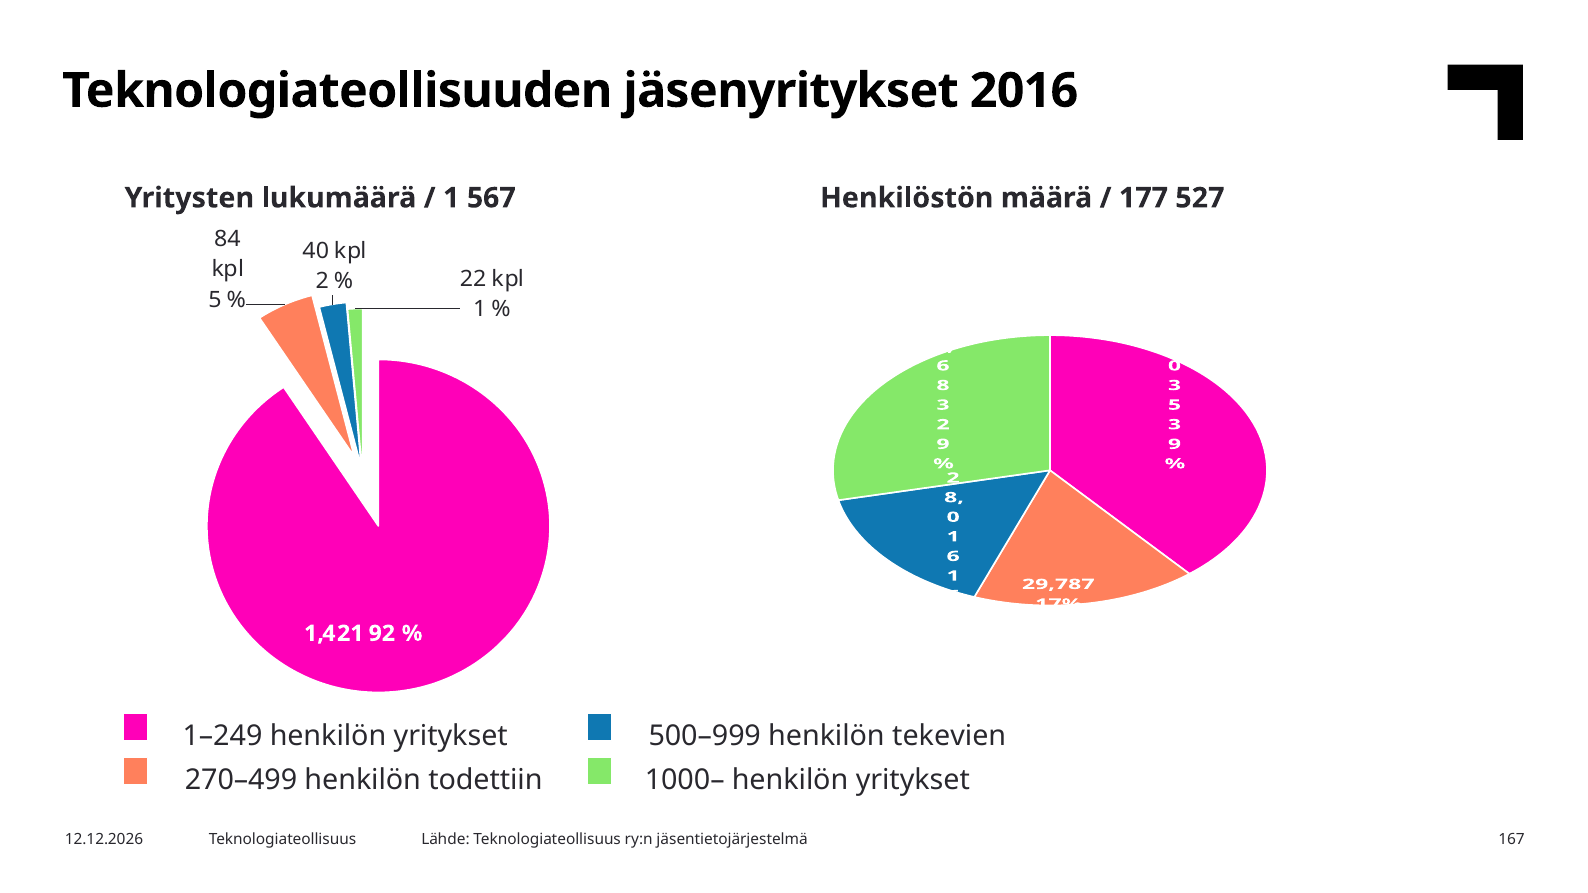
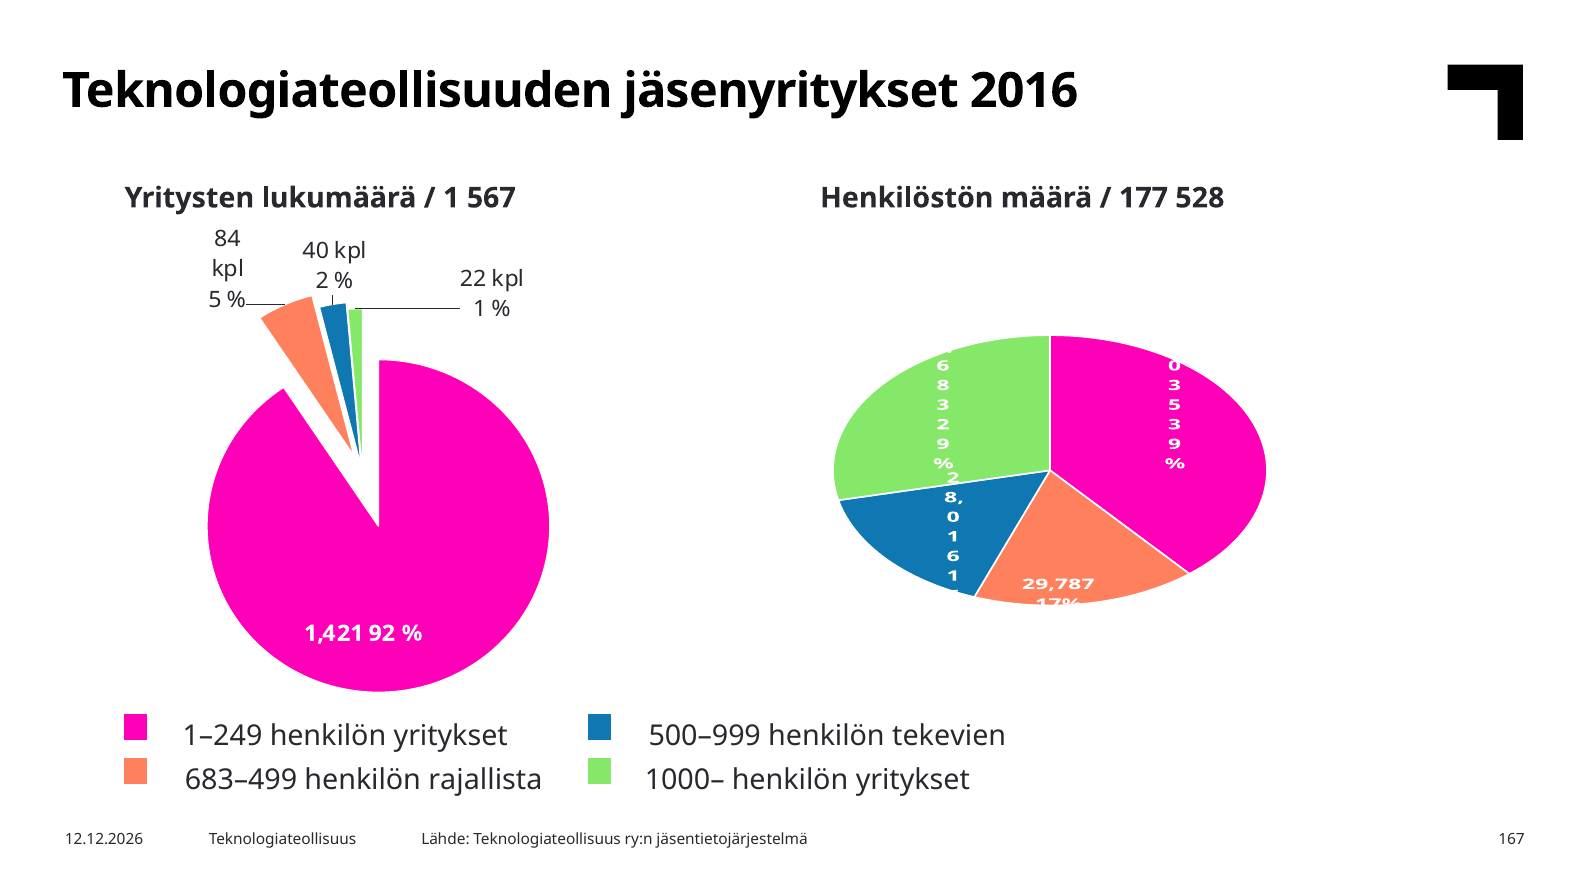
527: 527 -> 528
270–499: 270–499 -> 683–499
todettiin: todettiin -> rajallista
